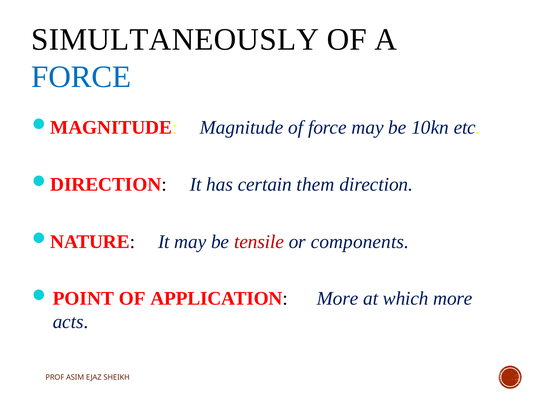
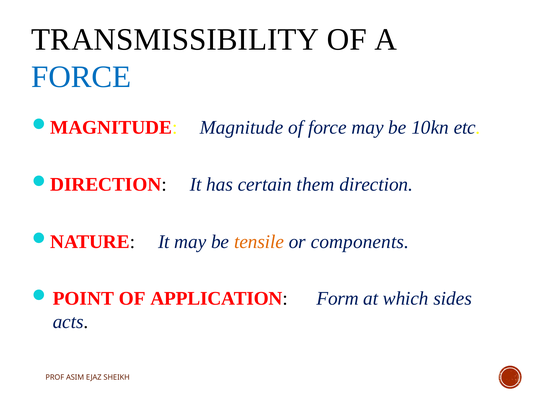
SIMULTANEOUSLY: SIMULTANEOUSLY -> TRANSMISSIBILITY
tensile colour: red -> orange
APPLICATION More: More -> Form
which more: more -> sides
